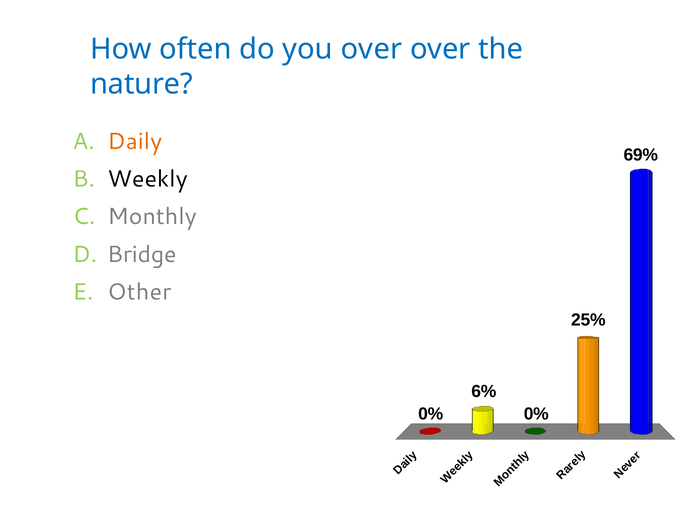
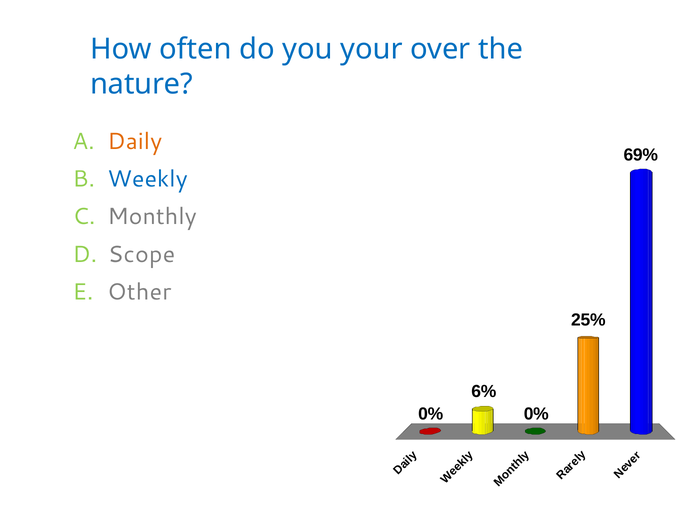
you over: over -> your
Weekly colour: black -> blue
Bridge: Bridge -> Scope
